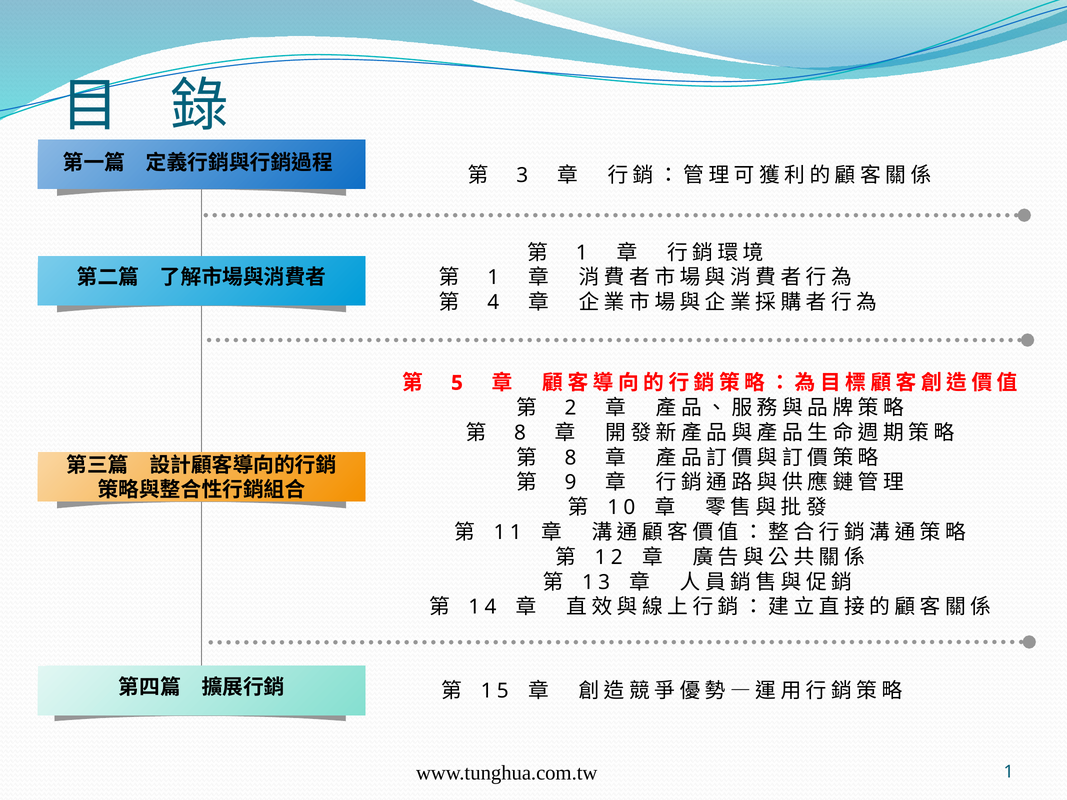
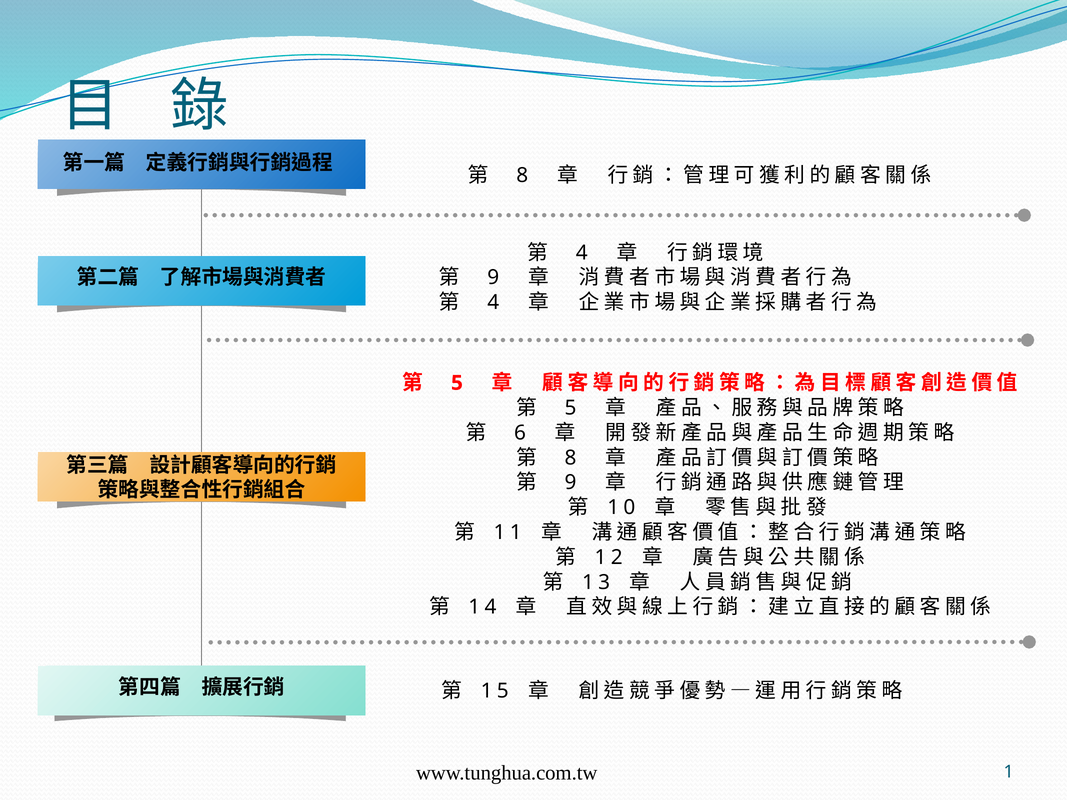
3 at (522, 176): 3 -> 8
1 at (582, 253): 1 -> 4
1 at (493, 278): 1 -> 9
2 at (570, 408): 2 -> 5
8 at (520, 433): 8 -> 6
